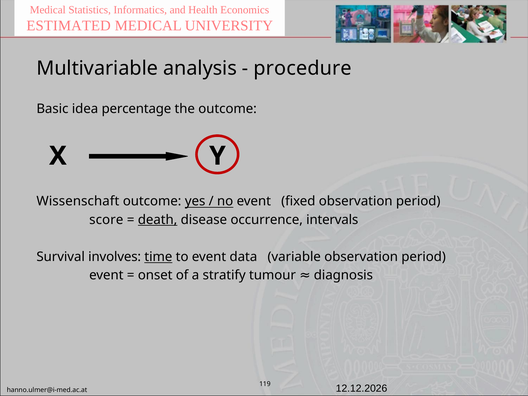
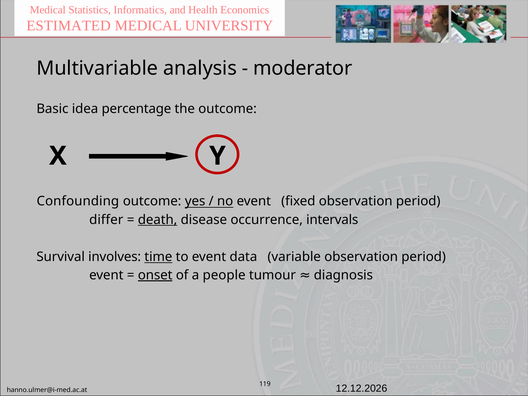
procedure: procedure -> moderator
Wissenschaft: Wissenschaft -> Confounding
score: score -> differ
onset underline: none -> present
stratify: stratify -> people
